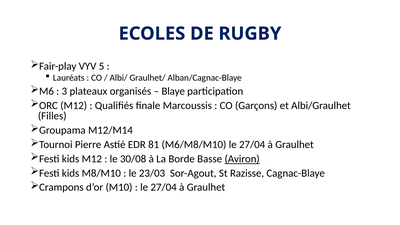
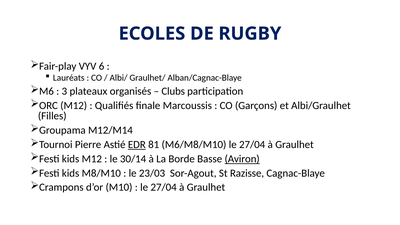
5: 5 -> 6
Blaye: Blaye -> Clubs
EDR underline: none -> present
30/08: 30/08 -> 30/14
